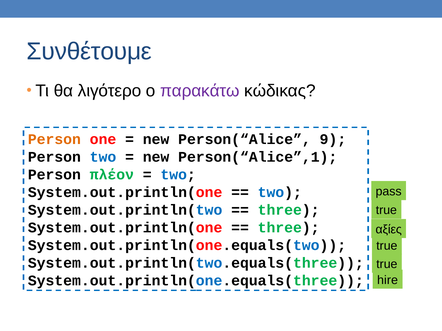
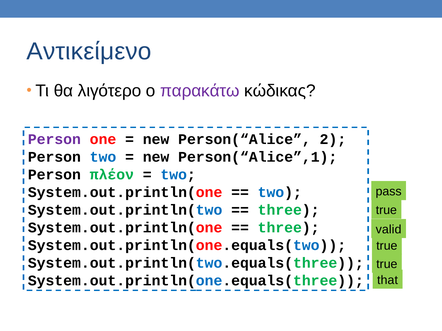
Συνθέτουμε: Συνθέτουμε -> Αντικείμενο
Person at (54, 139) colour: orange -> purple
9: 9 -> 2
αξίες: αξίες -> valid
hire: hire -> that
